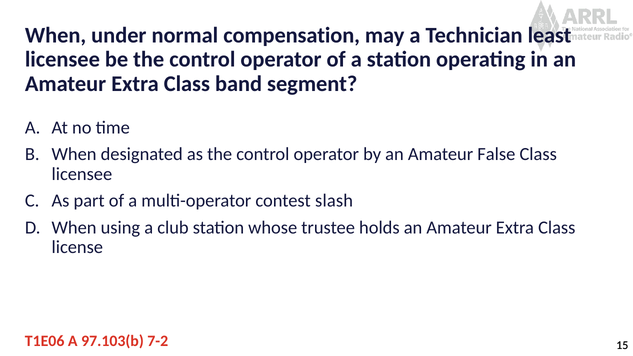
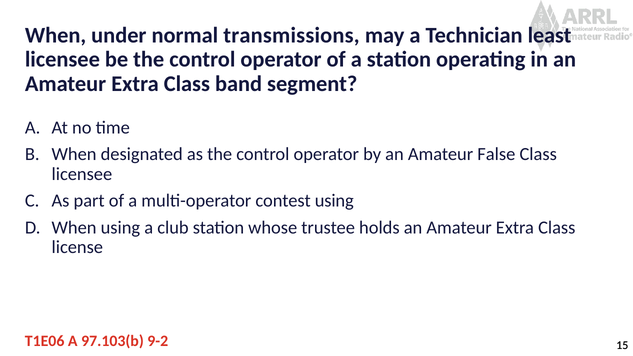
compensation: compensation -> transmissions
contest slash: slash -> using
7-2: 7-2 -> 9-2
